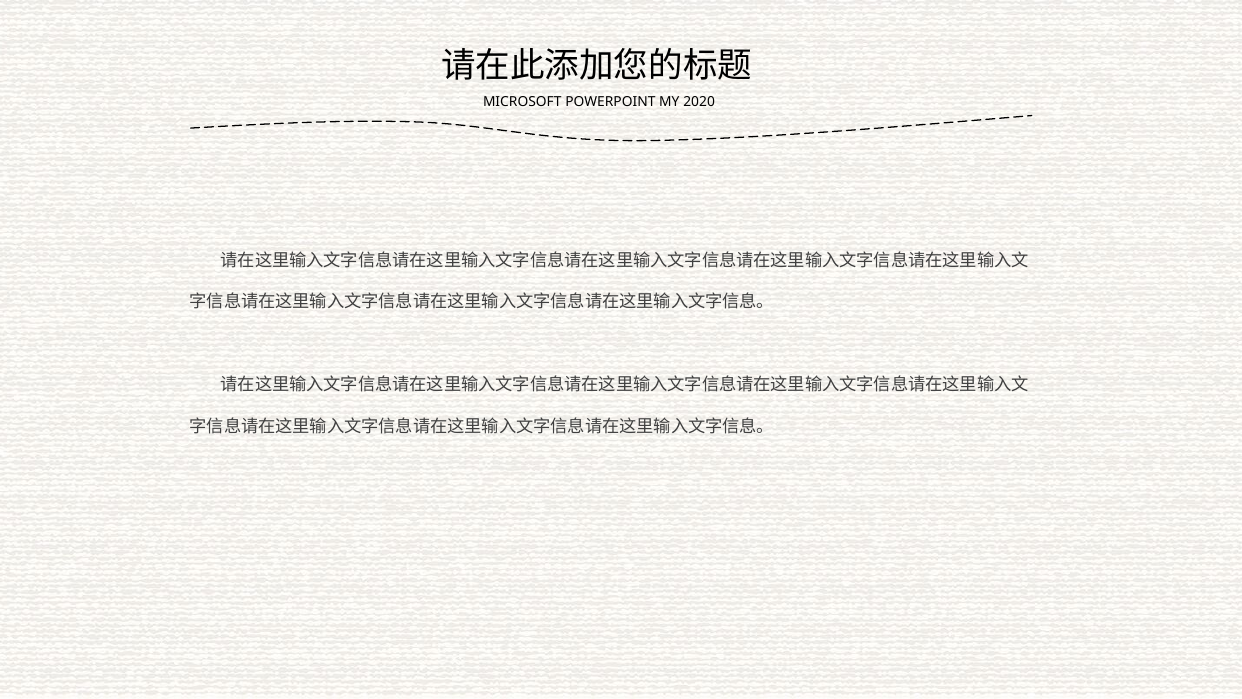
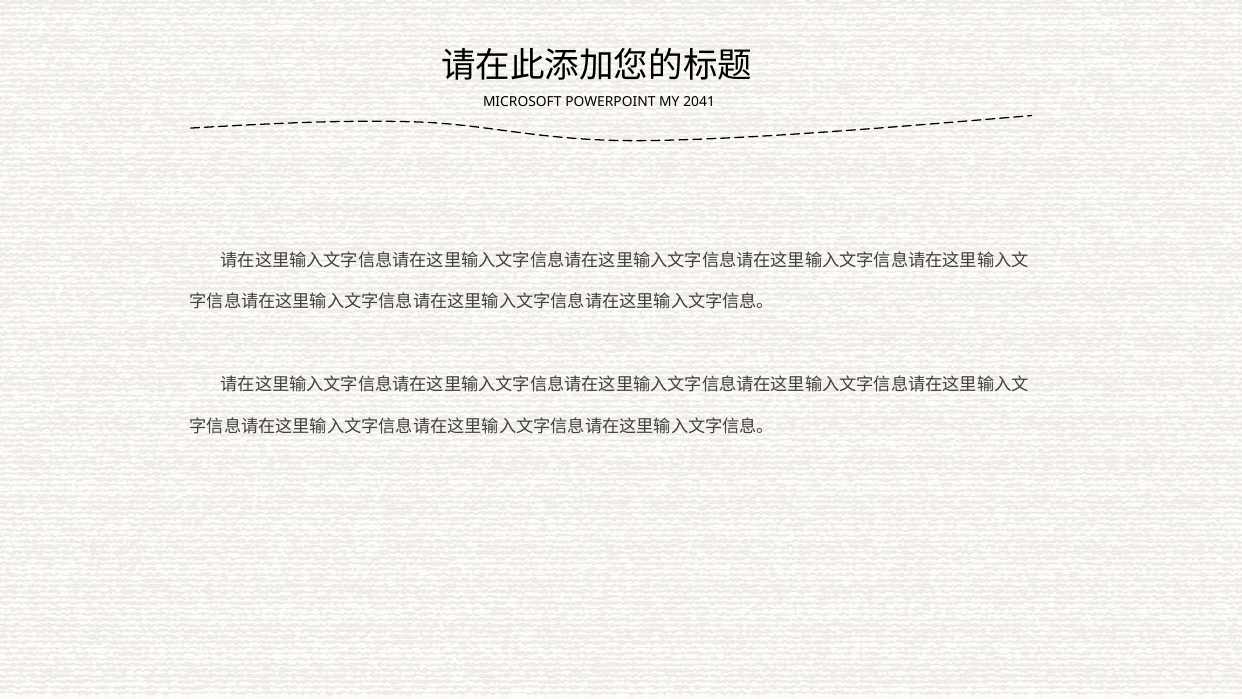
2020: 2020 -> 2041
